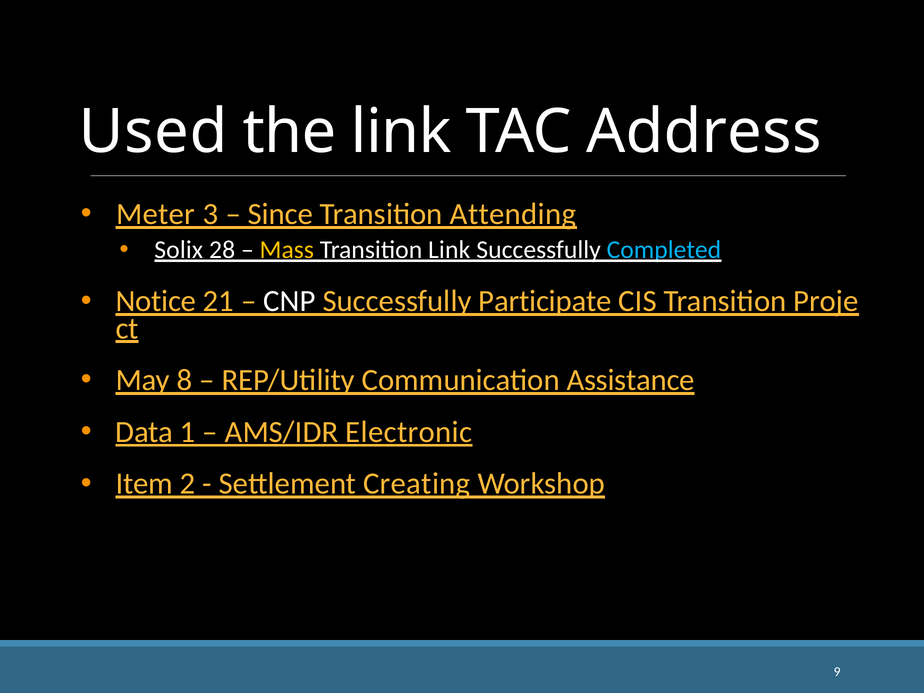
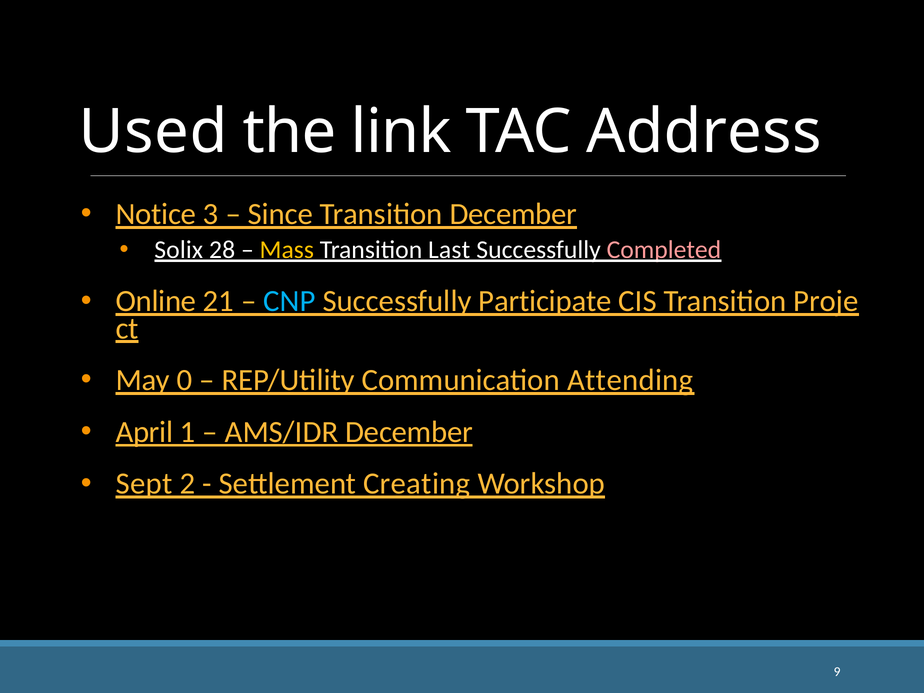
Meter: Meter -> Notice
Transition Attending: Attending -> December
Transition Link: Link -> Last
Completed colour: light blue -> pink
Notice: Notice -> Online
CNP colour: white -> light blue
8: 8 -> 0
Assistance: Assistance -> Attending
Data: Data -> April
AMS/IDR Electronic: Electronic -> December
Item: Item -> Sept
